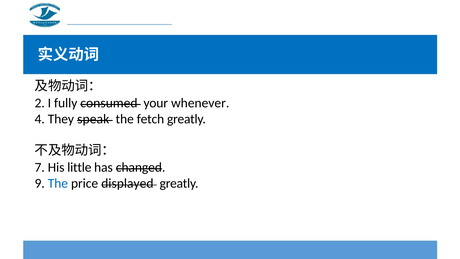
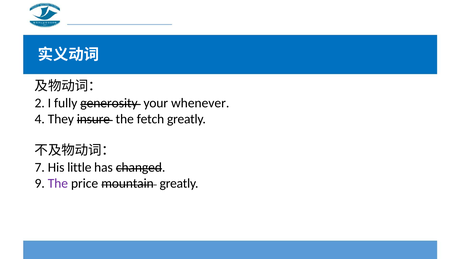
consumed: consumed -> generosity
speak: speak -> insure
The at (58, 183) colour: blue -> purple
displayed: displayed -> mountain
